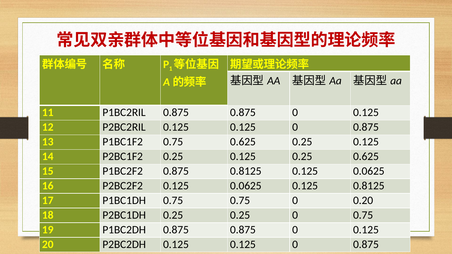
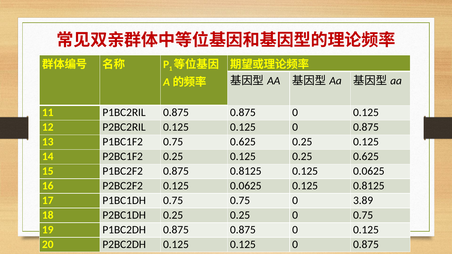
0.20: 0.20 -> 3.89
